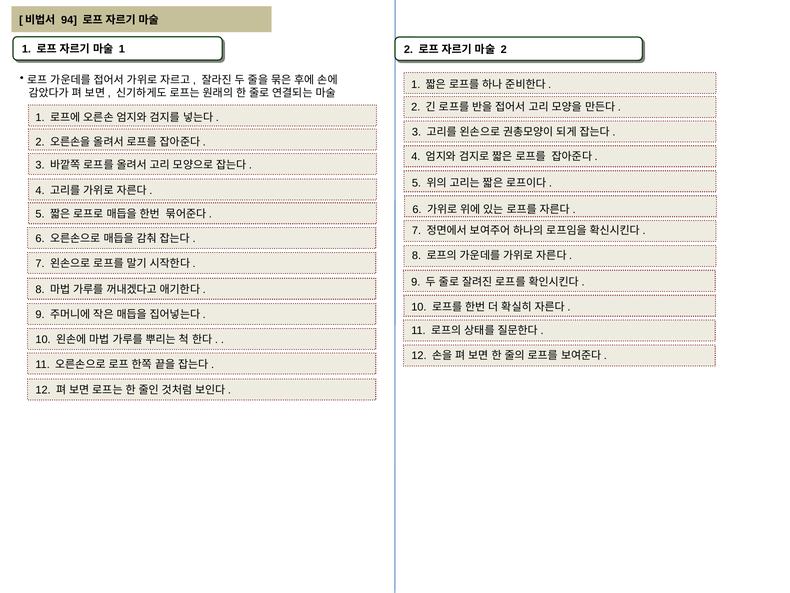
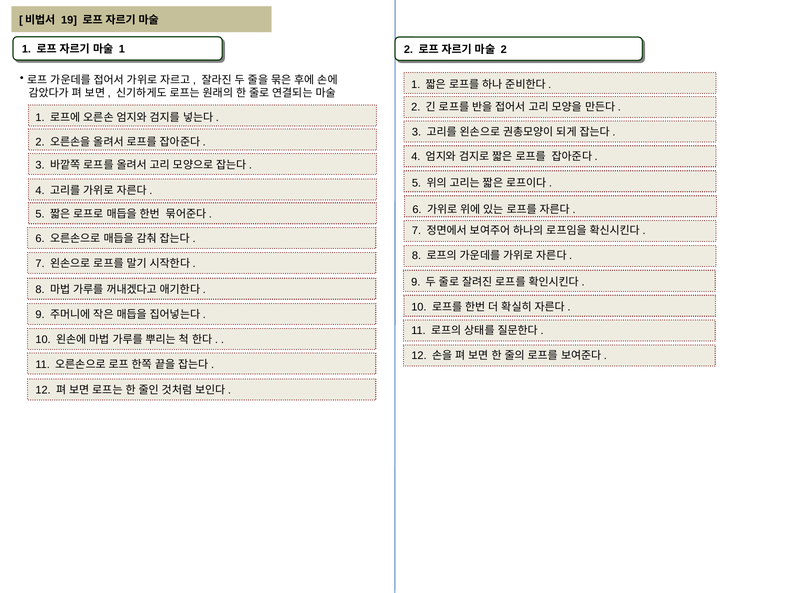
94: 94 -> 19
